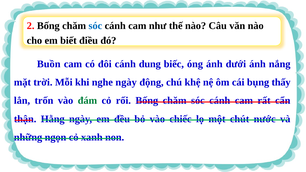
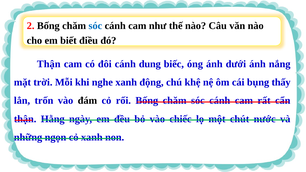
Buồn at (49, 64): Buồn -> Thận
nghe ngày: ngày -> xanh
đám colour: green -> black
